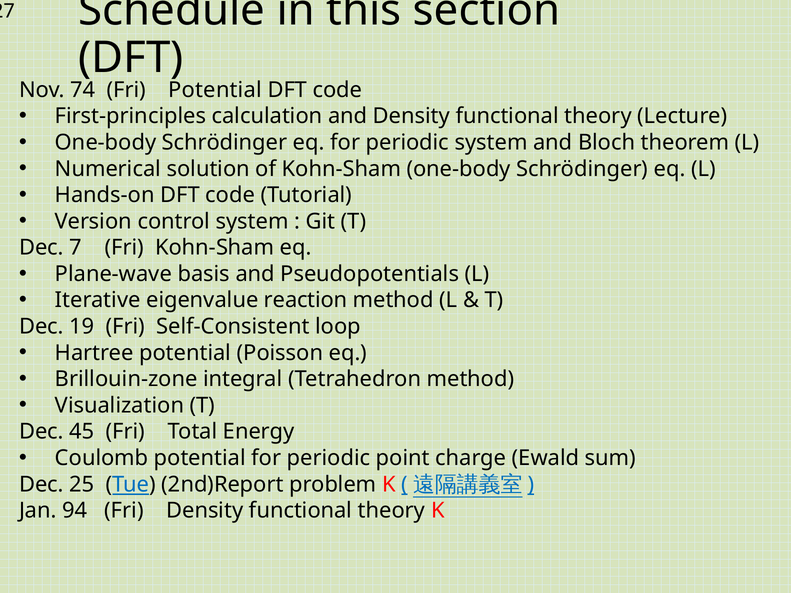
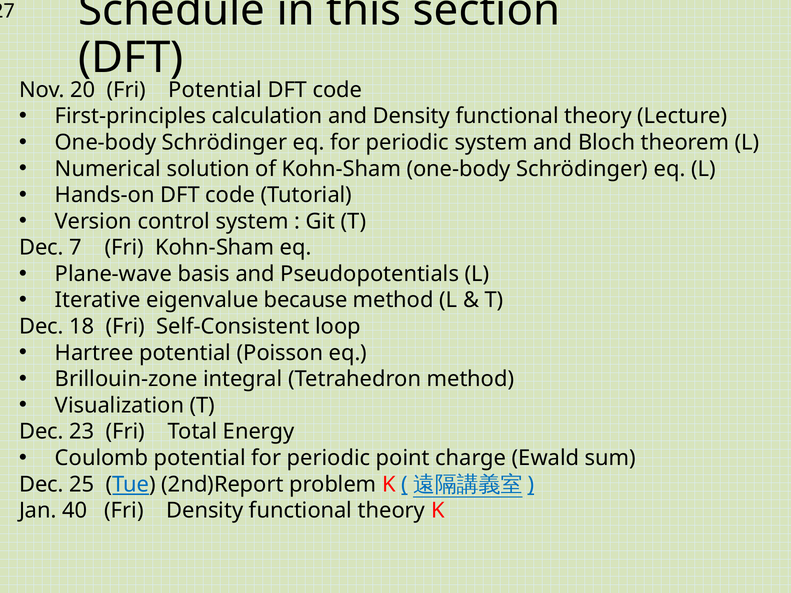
74: 74 -> 20
reaction: reaction -> because
19: 19 -> 18
45: 45 -> 23
94: 94 -> 40
